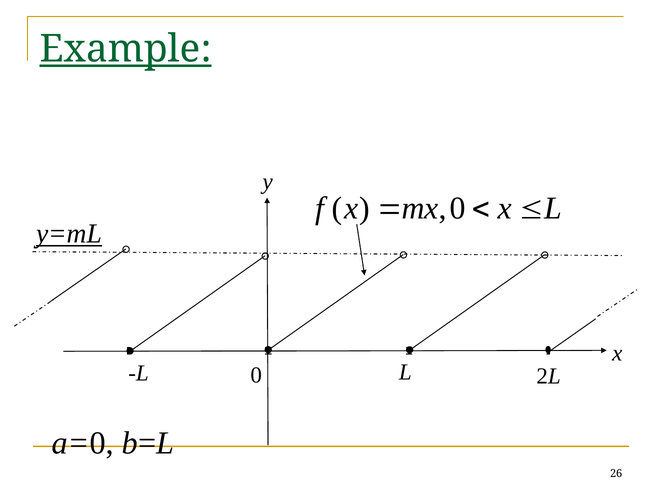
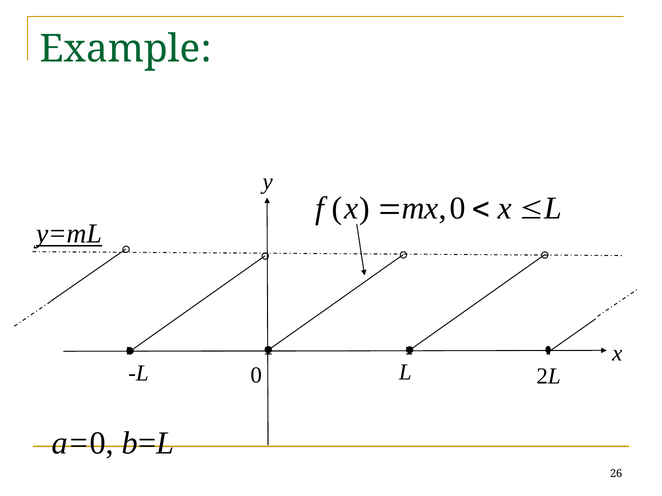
Example underline: present -> none
